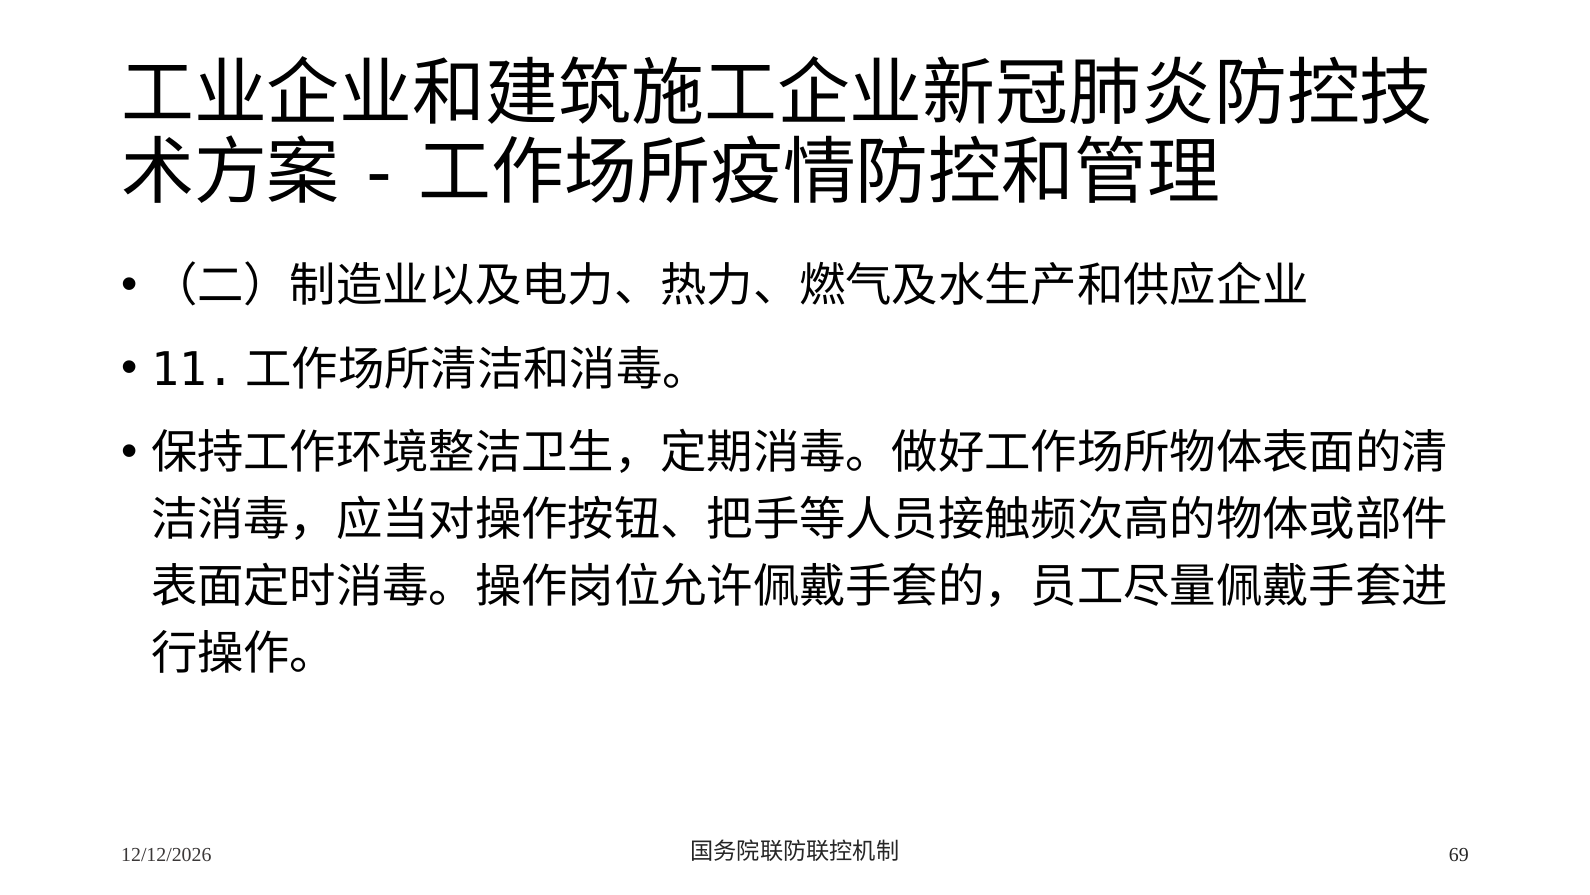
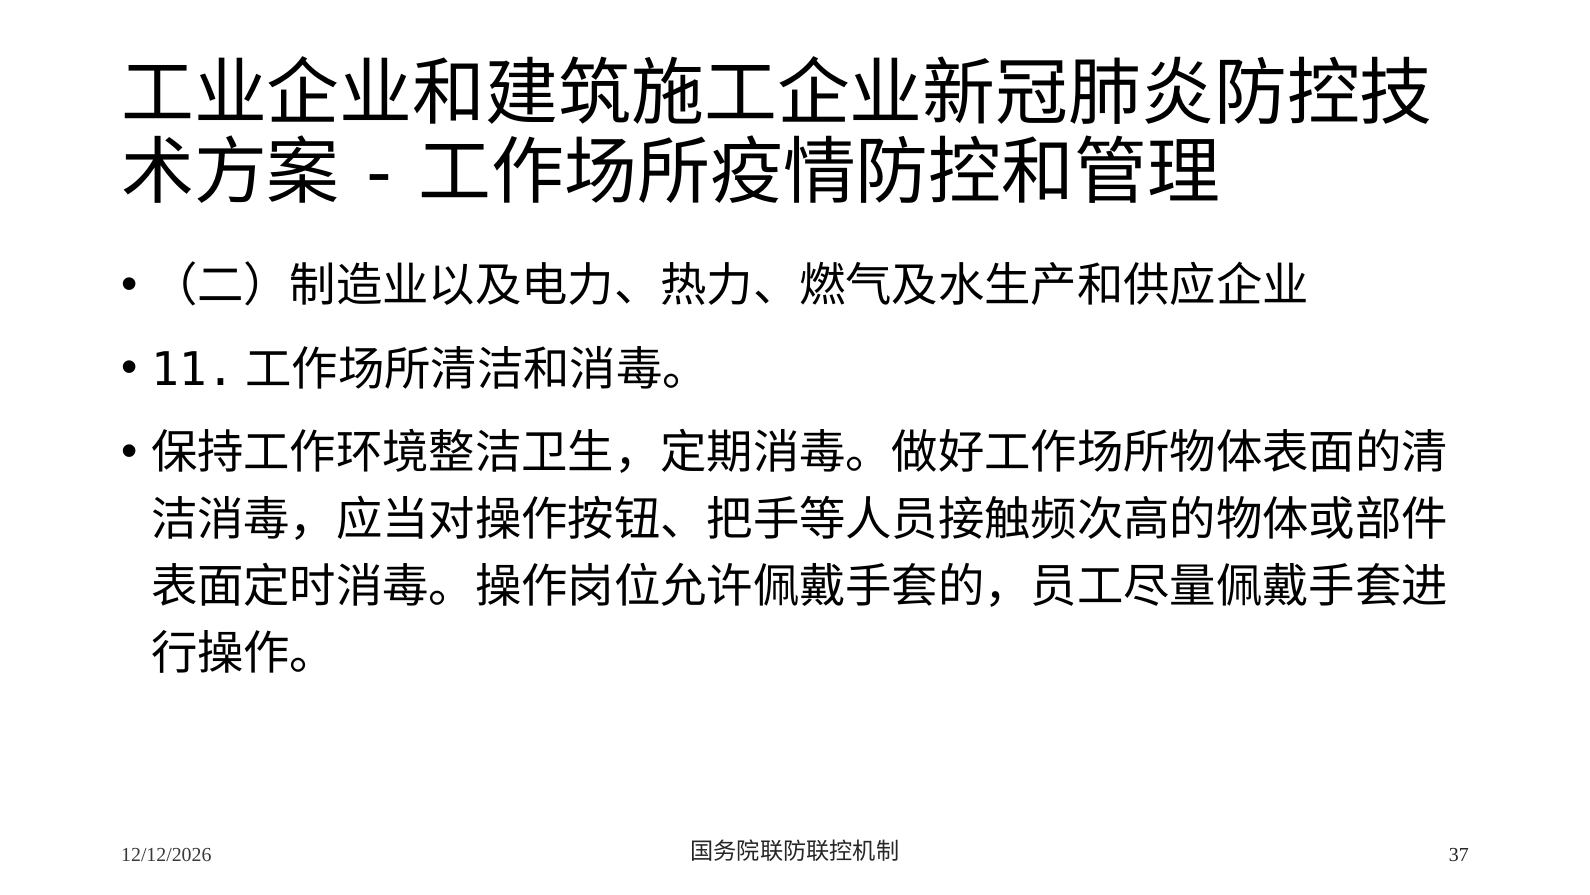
69: 69 -> 37
